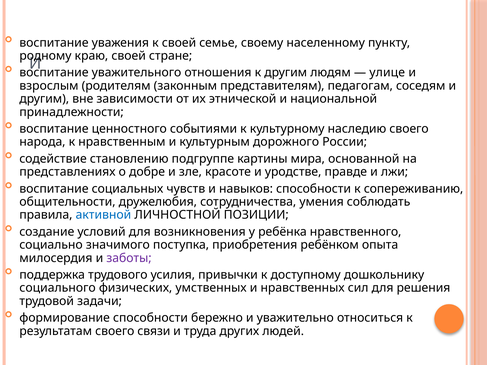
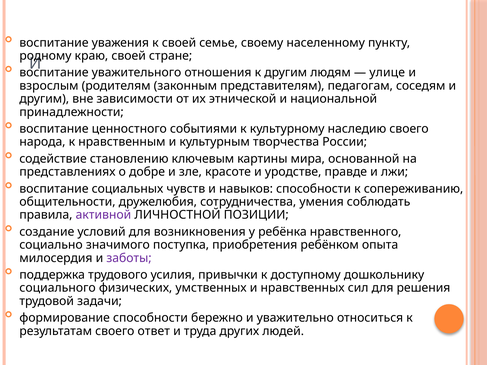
дорожного: дорожного -> творчества
подгруппе: подгруппе -> ключевым
активной colour: blue -> purple
связи: связи -> ответ
